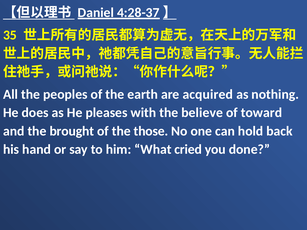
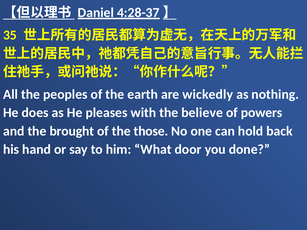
acquired: acquired -> wickedly
toward: toward -> powers
cried: cried -> door
